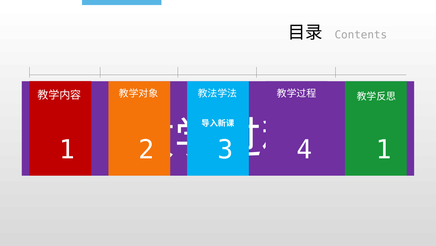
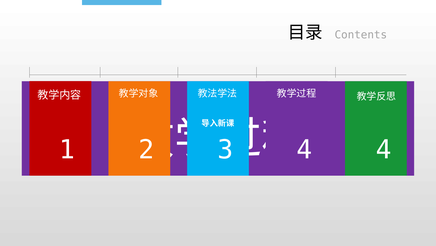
1 at (384, 149): 1 -> 4
